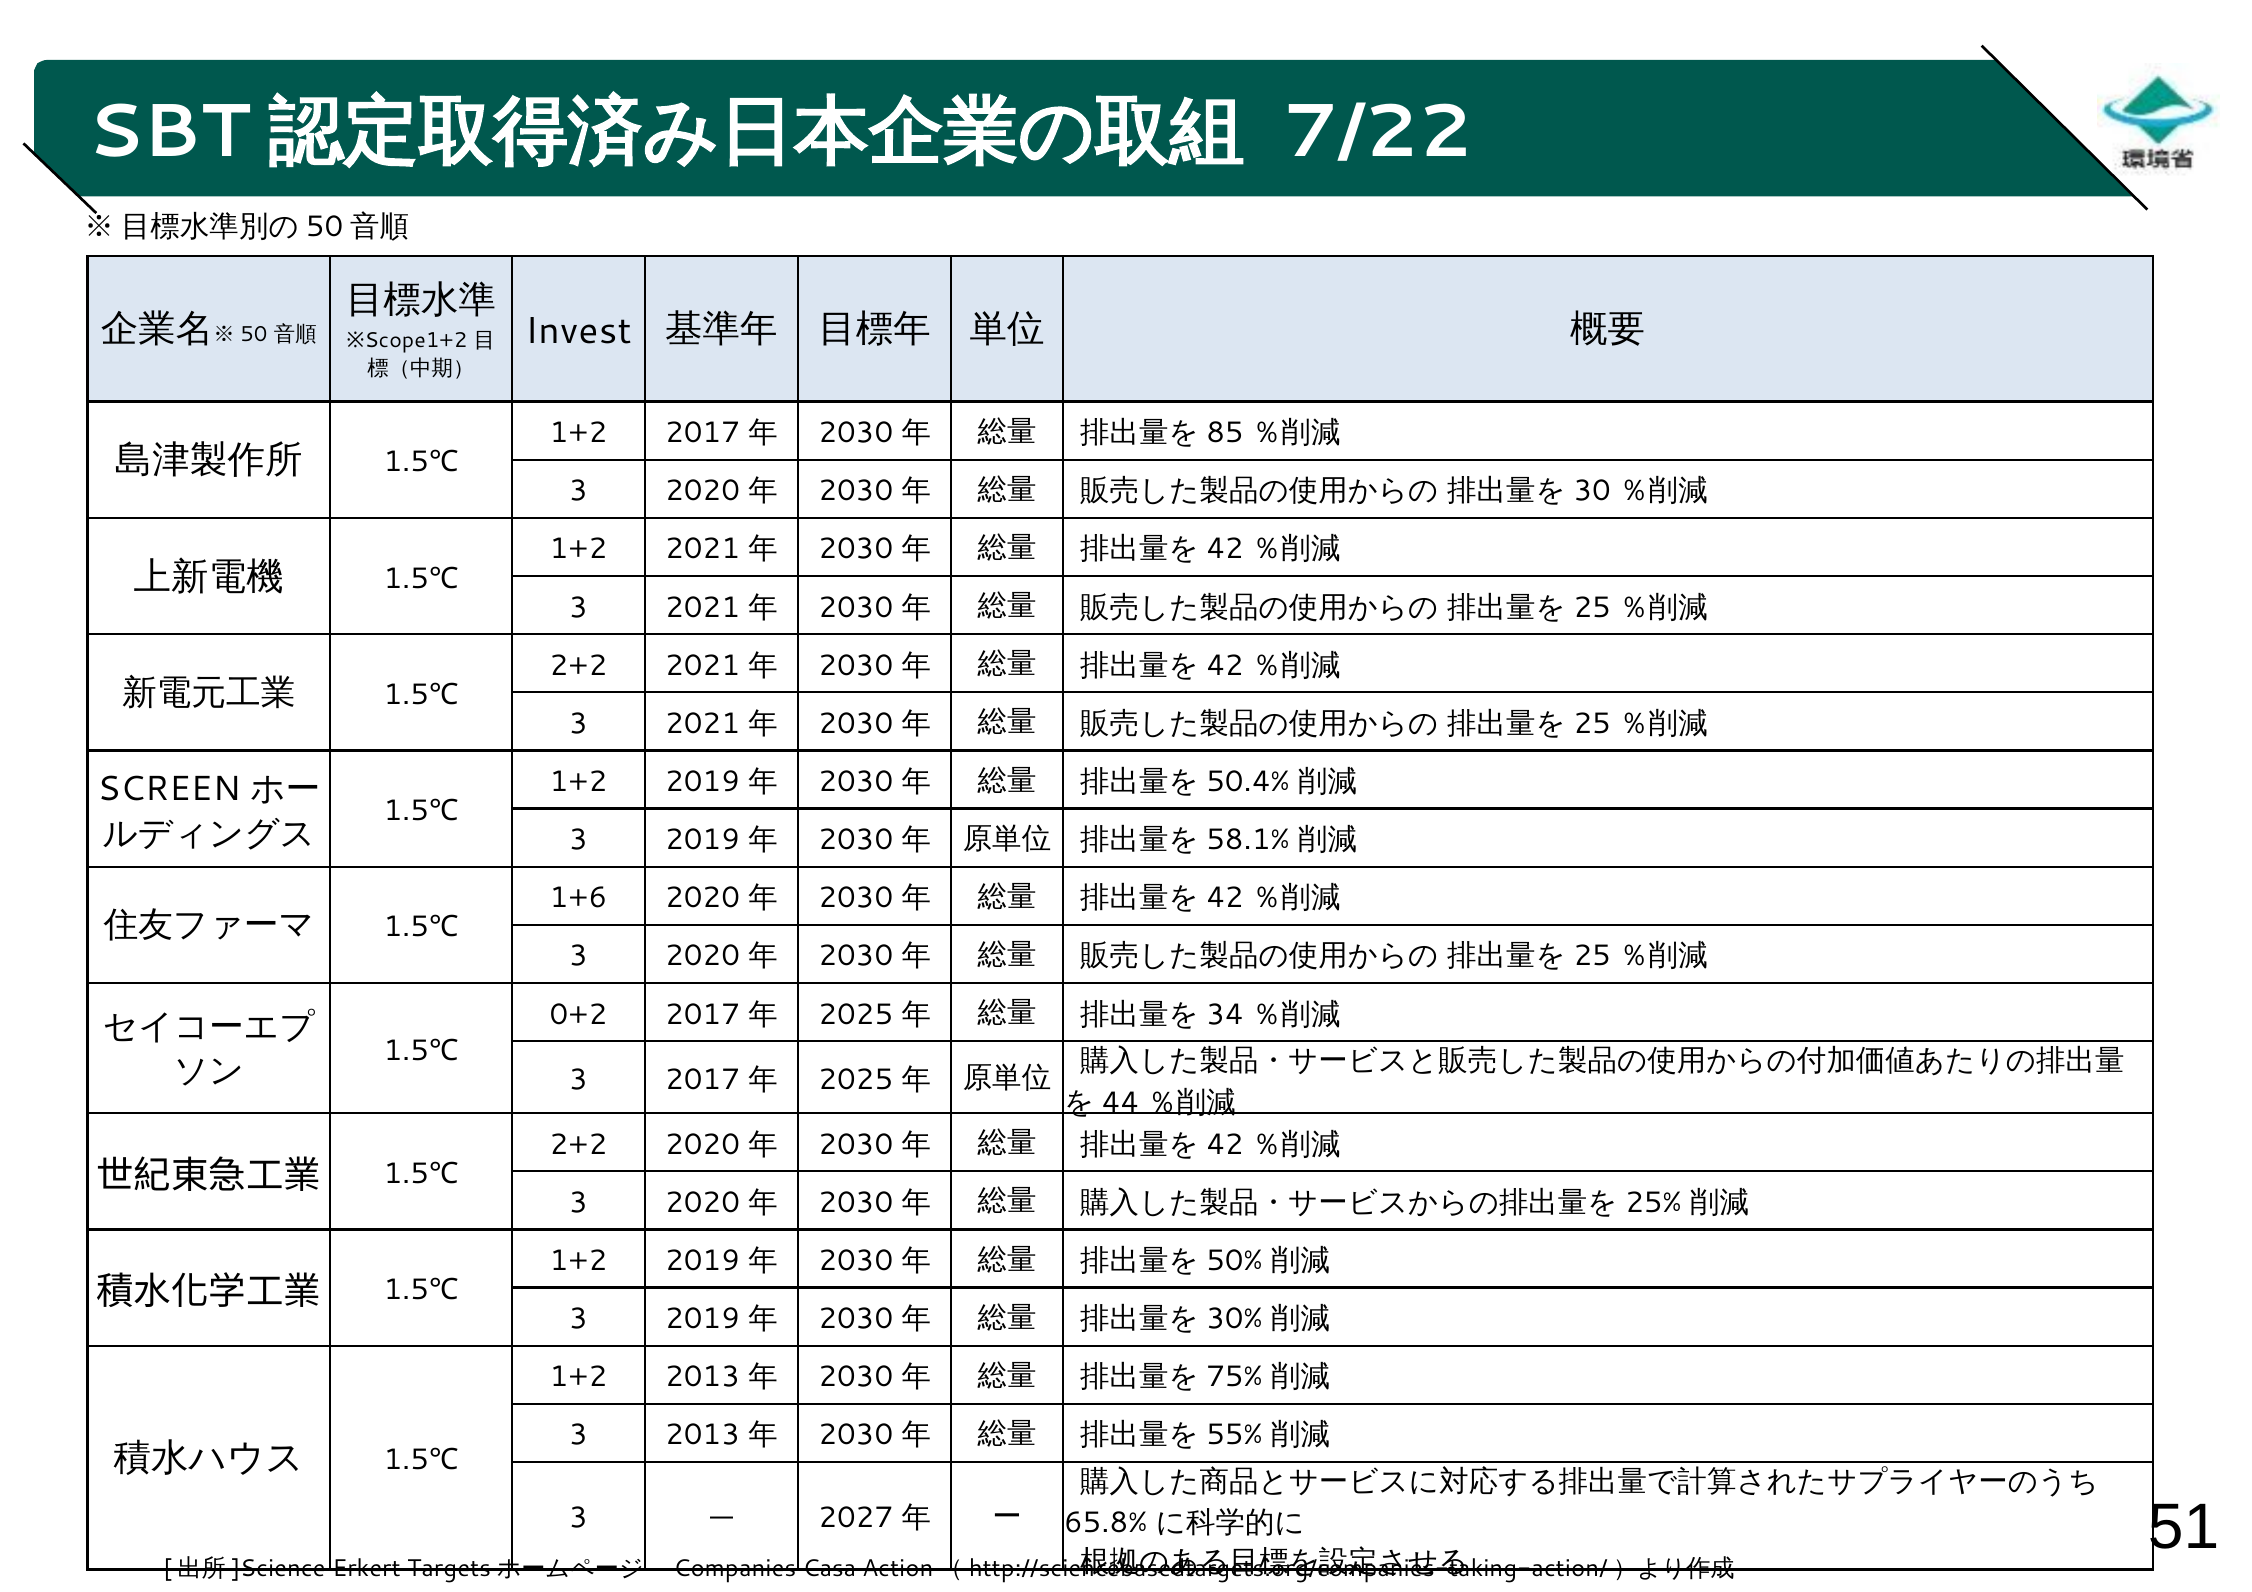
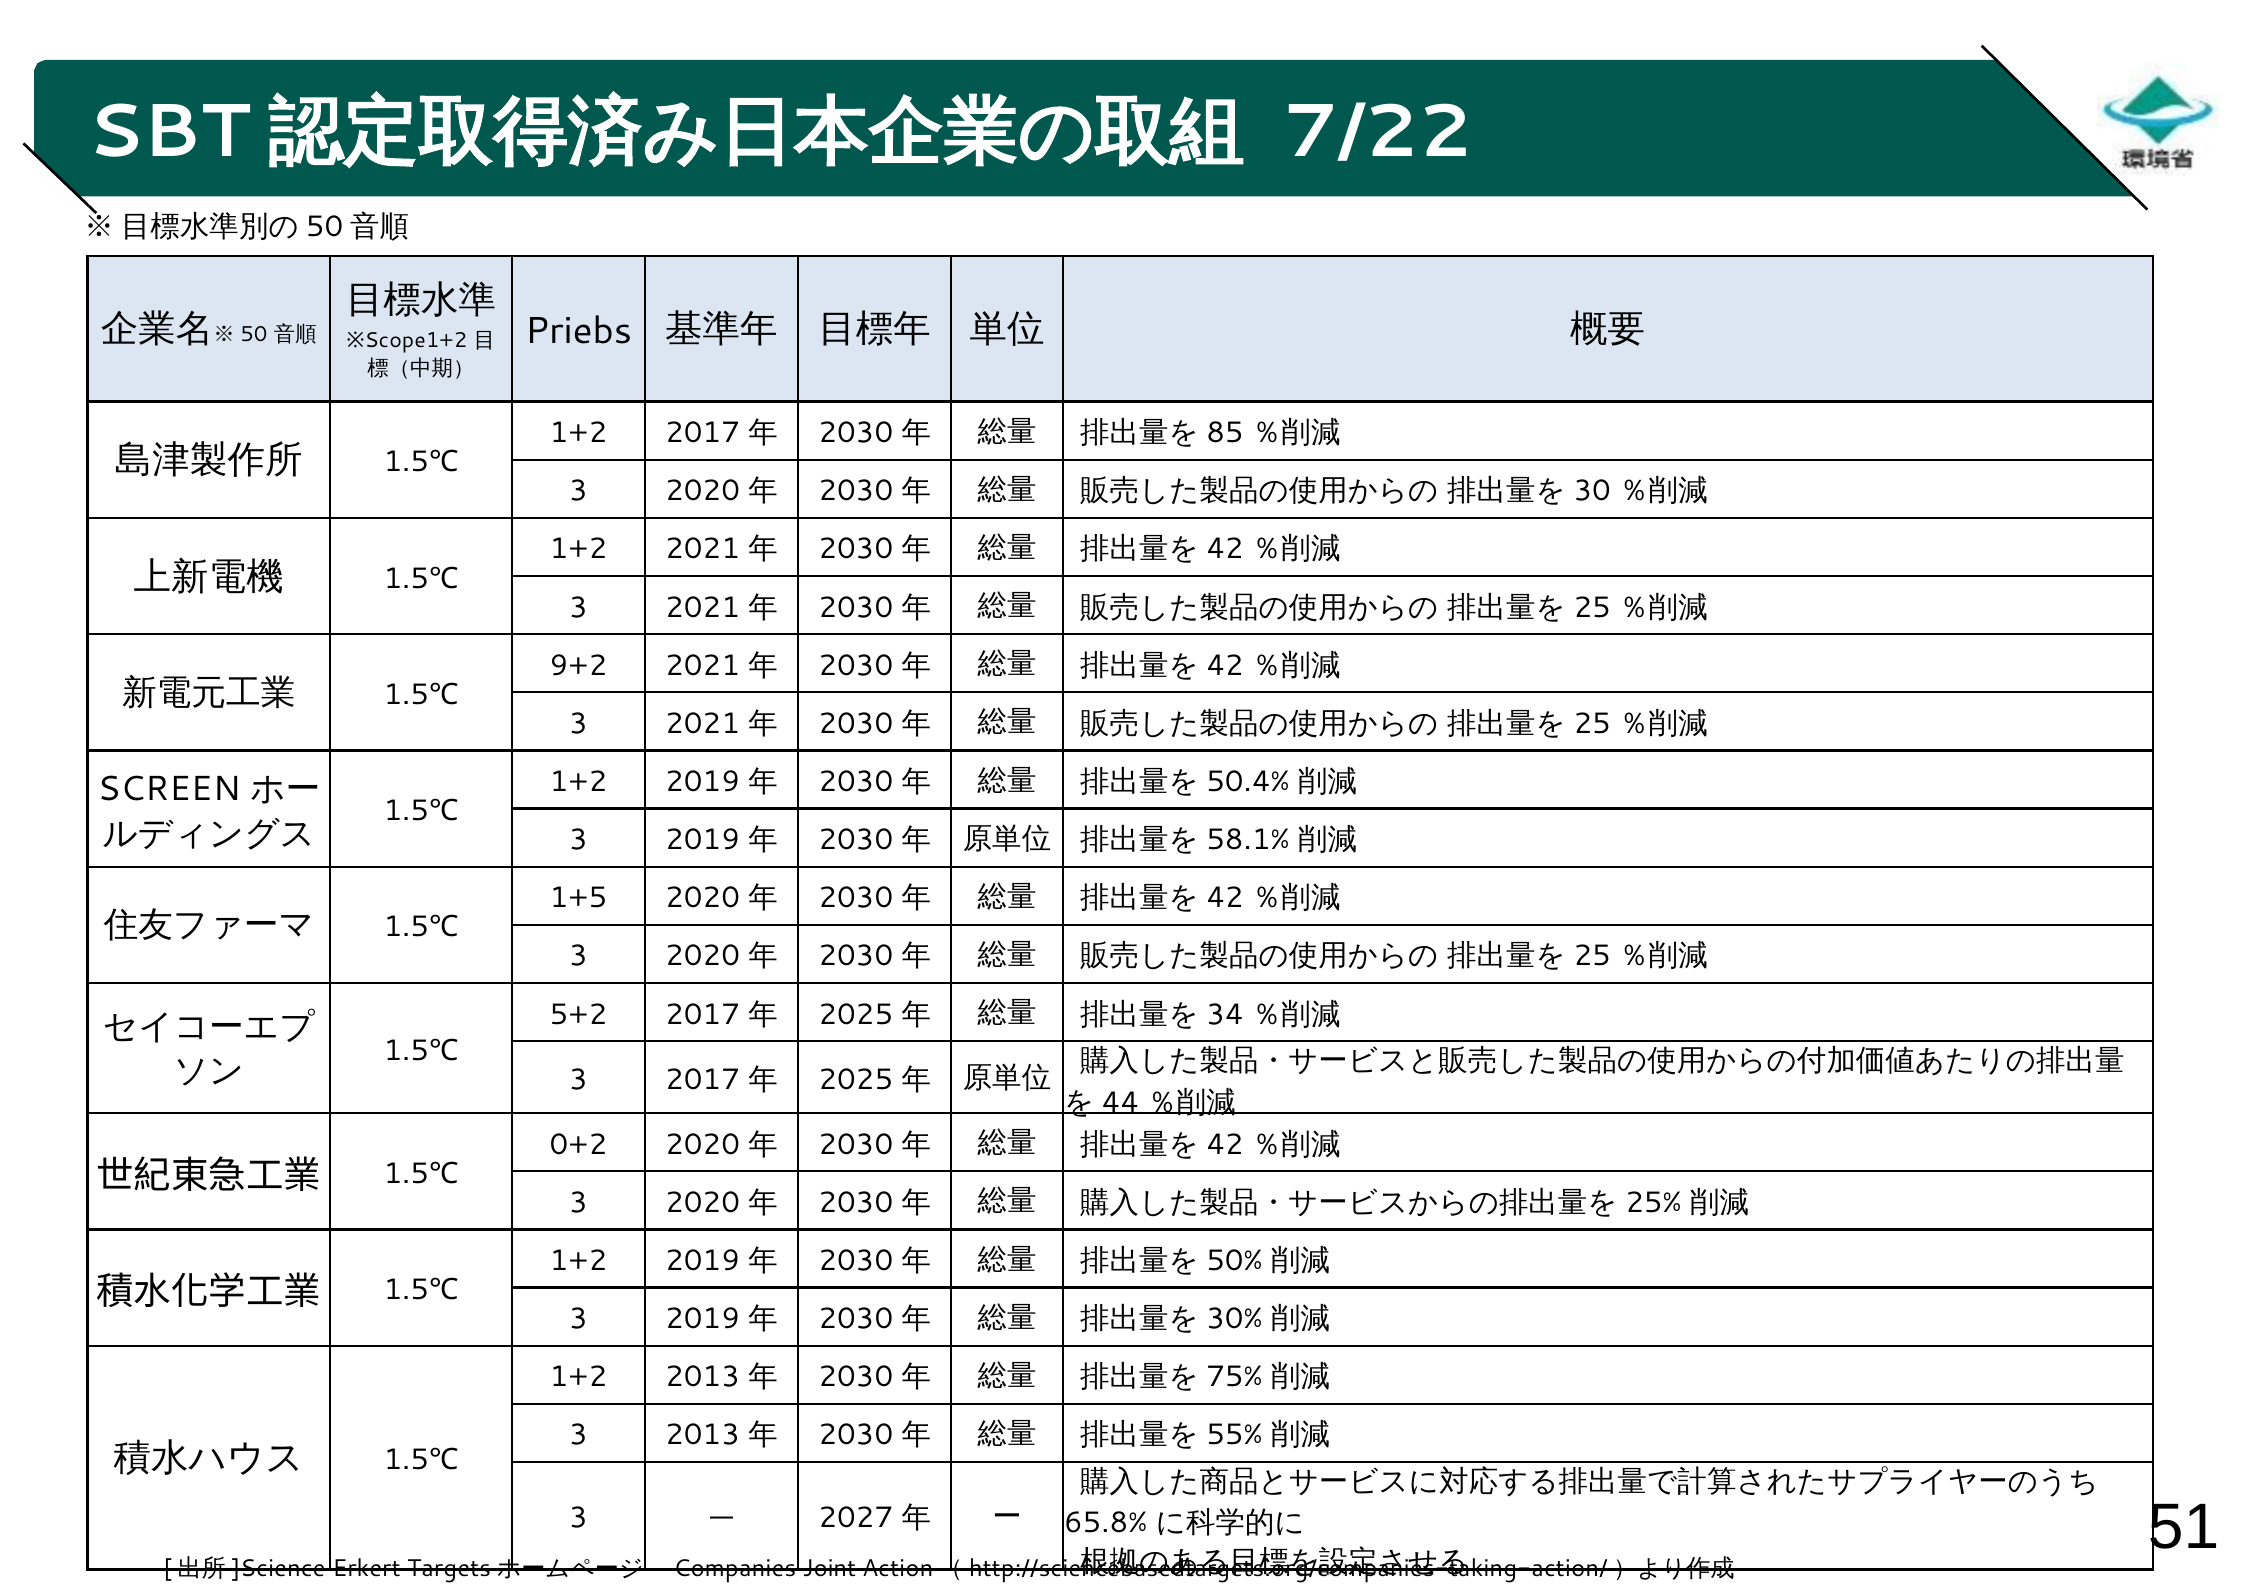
Invest: Invest -> Priebs
2+2 at (578, 666): 2+2 -> 9+2
1+6: 1+6 -> 1+5
0+2: 0+2 -> 5+2
2+2 at (578, 1145): 2+2 -> 0+2
Casa: Casa -> Joint
